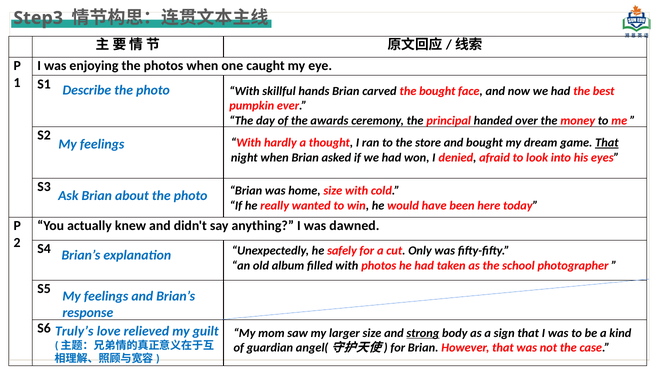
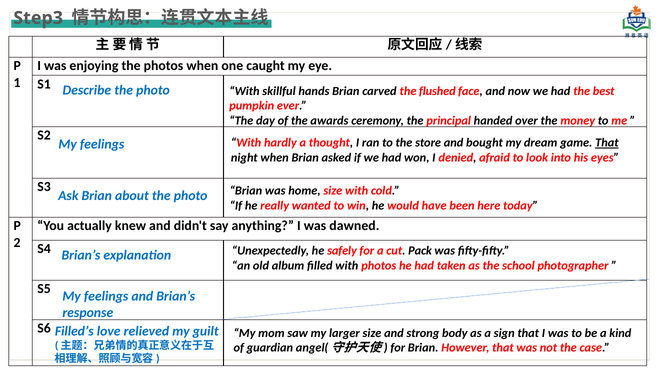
the bought: bought -> flushed
Only: Only -> Pack
Truly’s: Truly’s -> Filled’s
strong underline: present -> none
